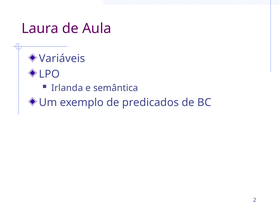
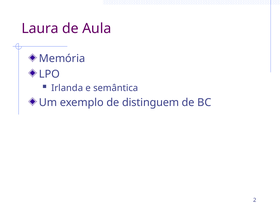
Variáveis: Variáveis -> Memória
predicados: predicados -> distinguem
